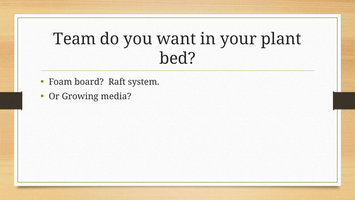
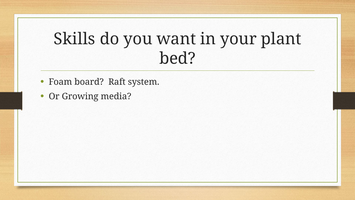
Team: Team -> Skills
